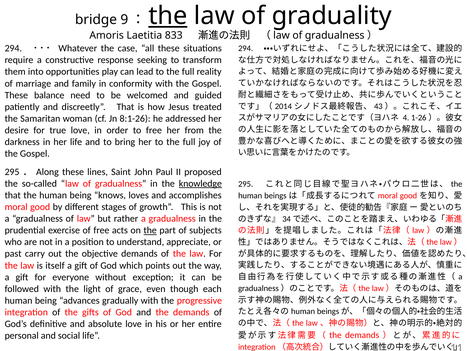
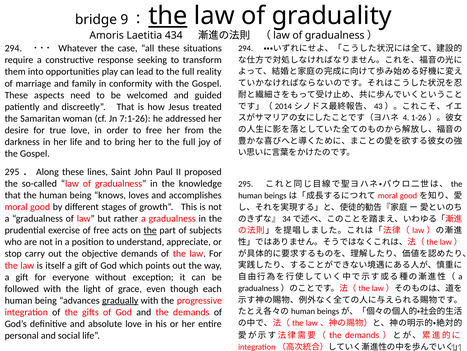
833: 833 -> 434
balance: balance -> aspects
8:1-26: 8:1-26 -> 7:1-26
knowledge underline: present -> none
past: past -> stop
gradually underline: none -> present
